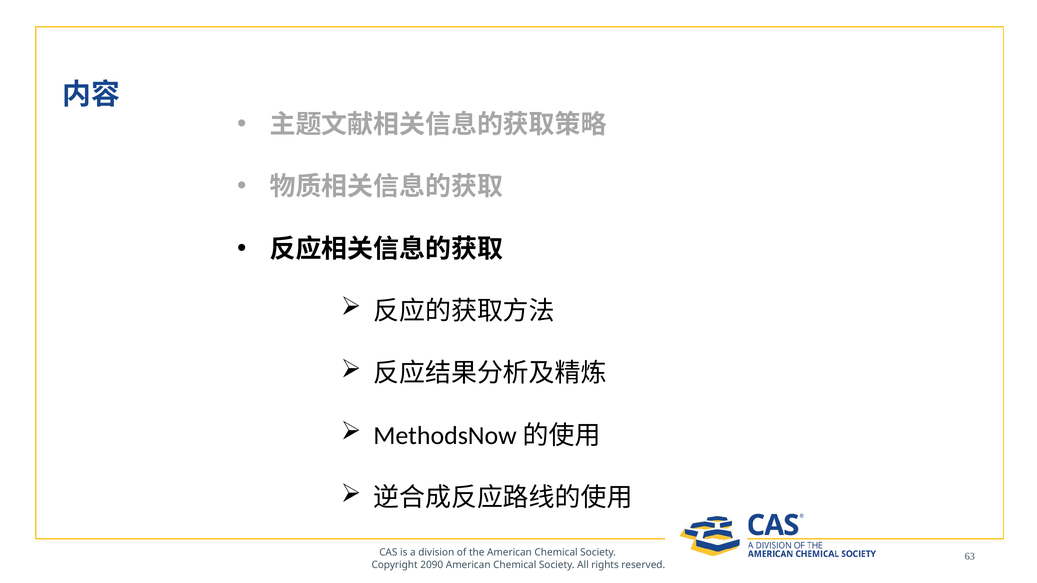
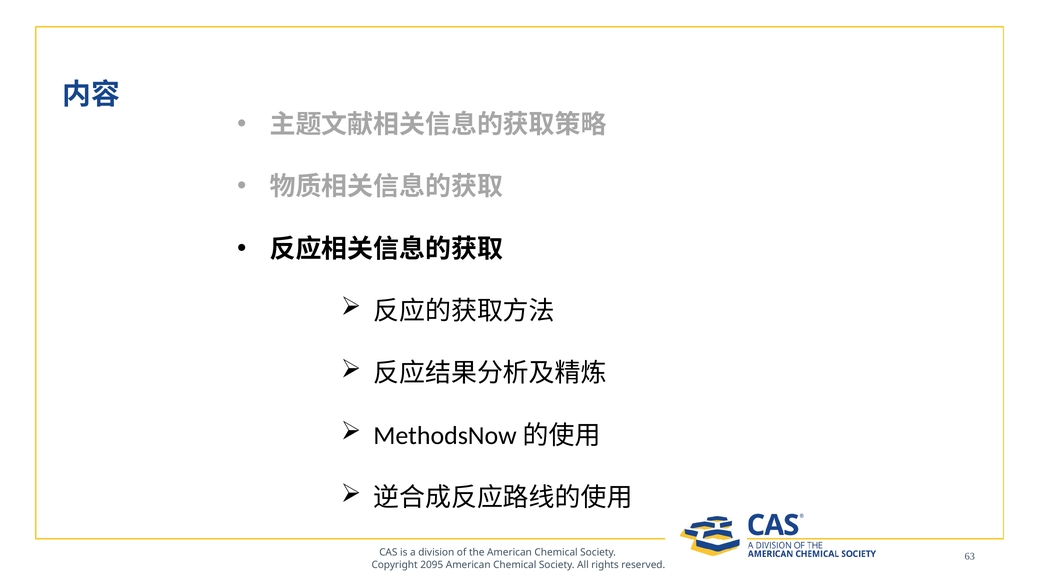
2090: 2090 -> 2095
